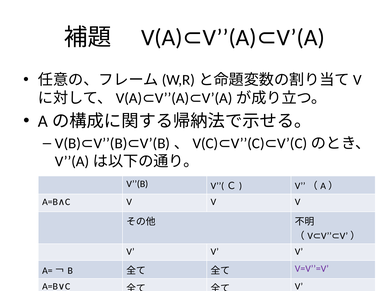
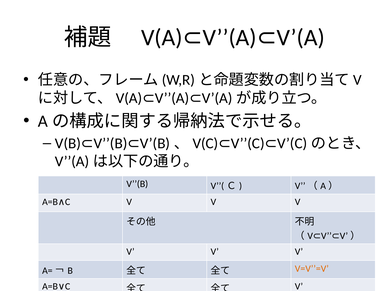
V=V’’=V colour: purple -> orange
